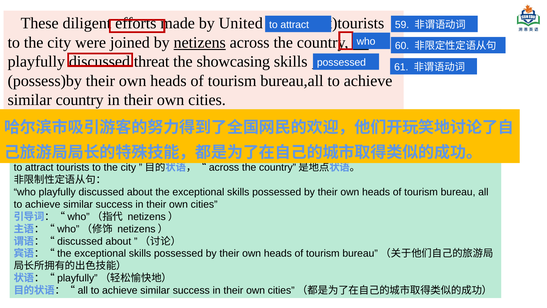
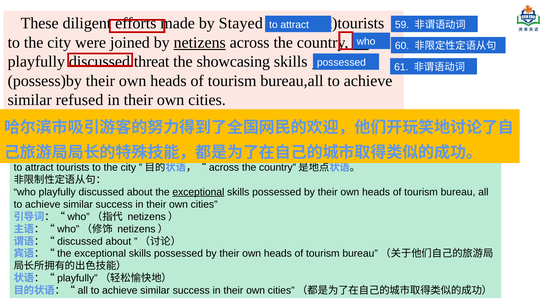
United: United -> Stayed
similar country: country -> refused
exceptional at (198, 192) underline: none -> present
